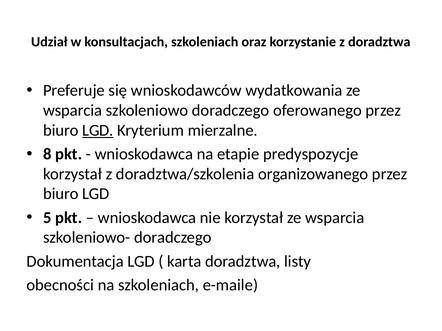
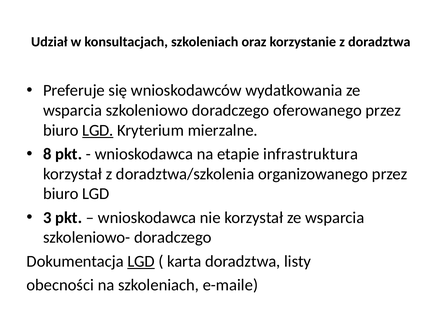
predyspozycje: predyspozycje -> infrastruktura
5: 5 -> 3
LGD at (141, 262) underline: none -> present
